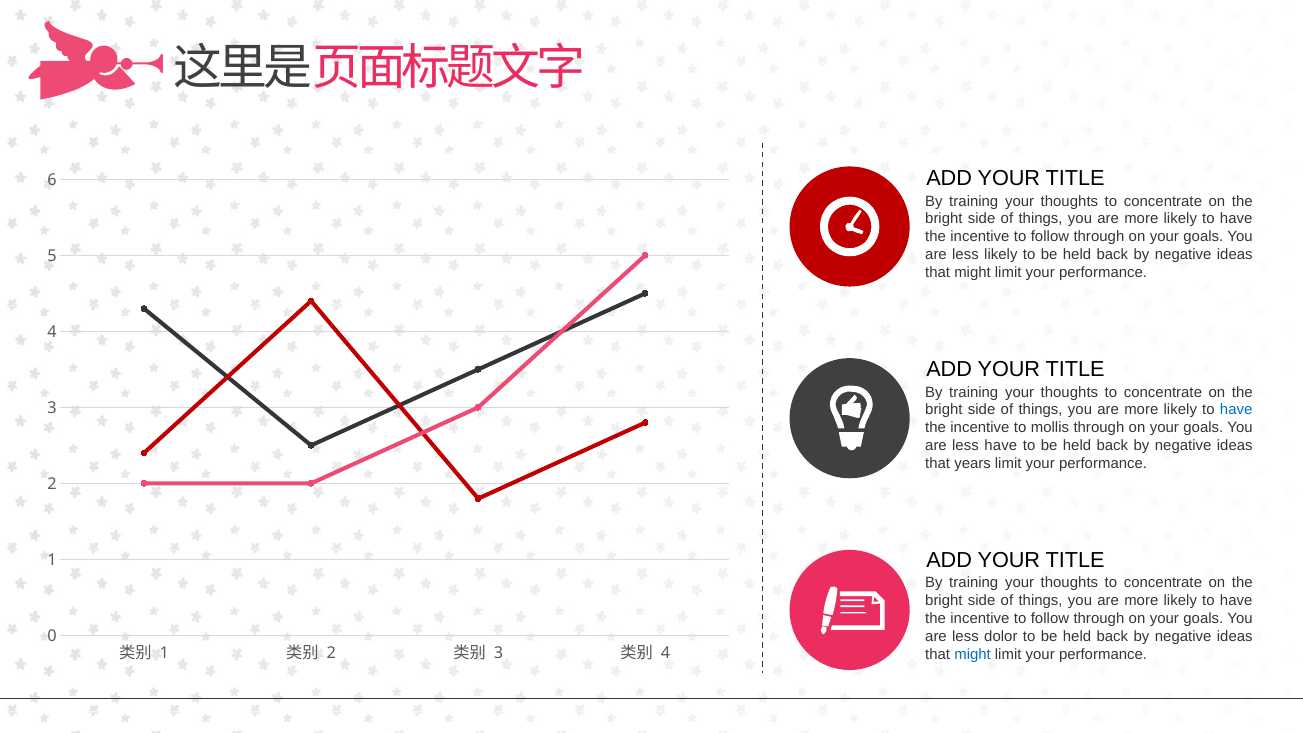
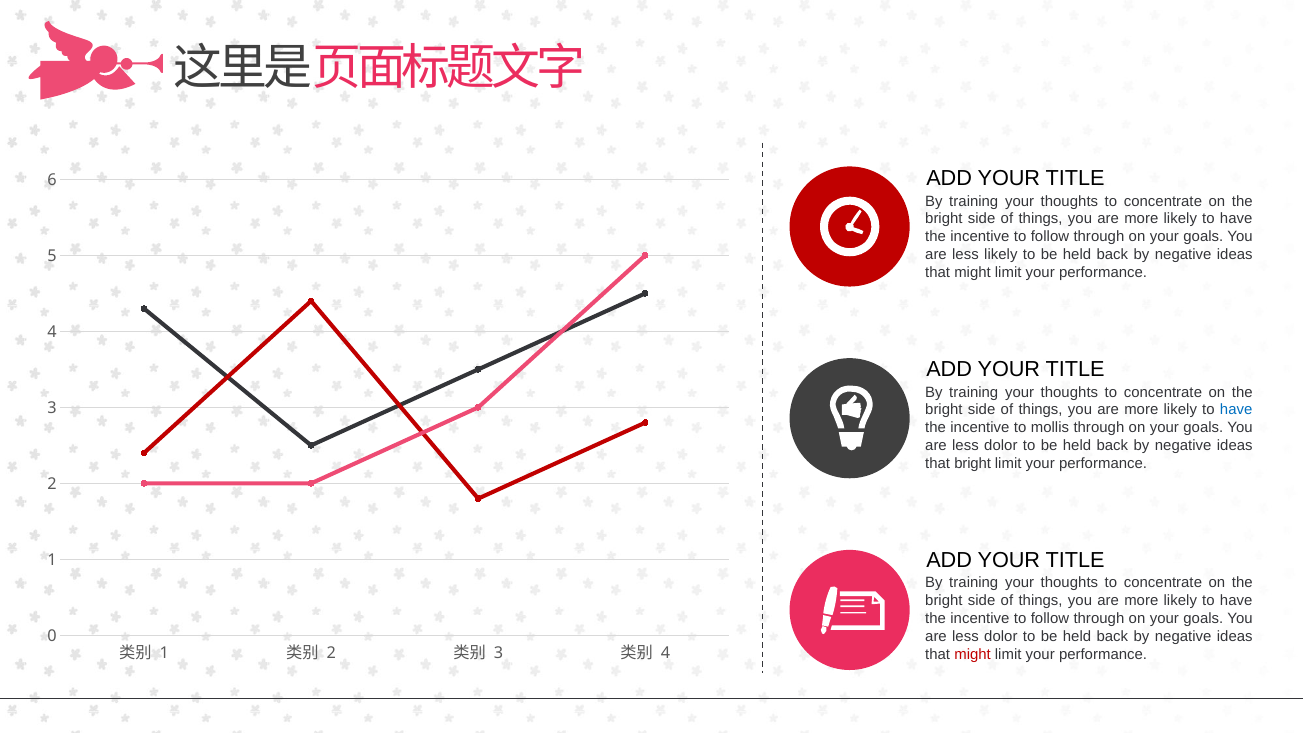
have at (1001, 446): have -> dolor
that years: years -> bright
might at (973, 655) colour: blue -> red
